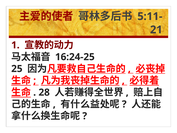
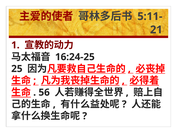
28: 28 -> 56
